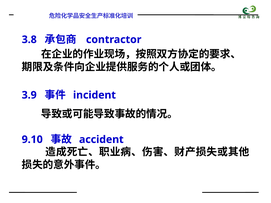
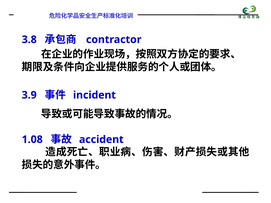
9.10: 9.10 -> 1.08
